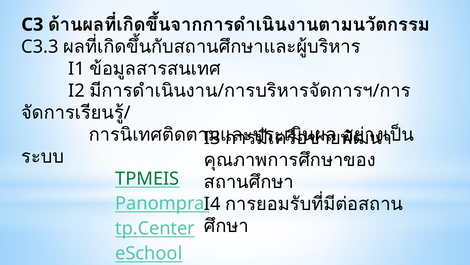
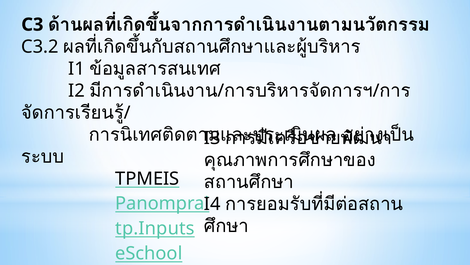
C3.3: C3.3 -> C3.2
TPMEIS colour: green -> black
tp.Center: tp.Center -> tp.Inputs
